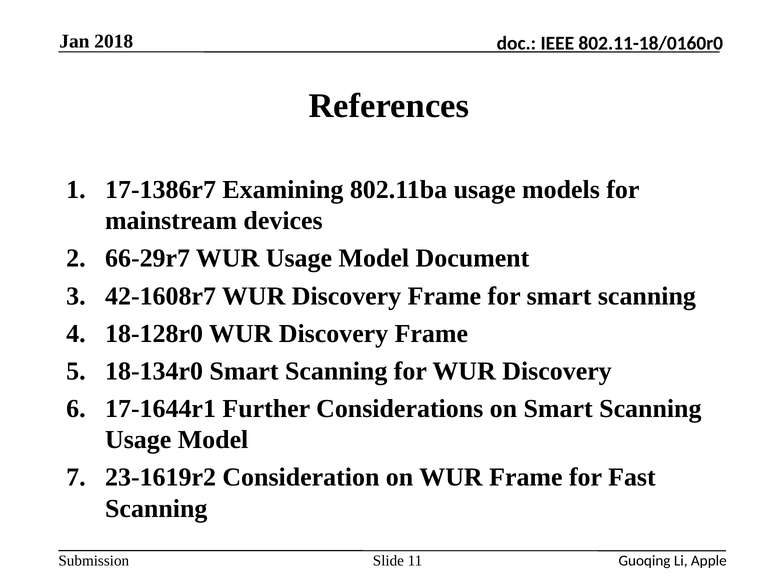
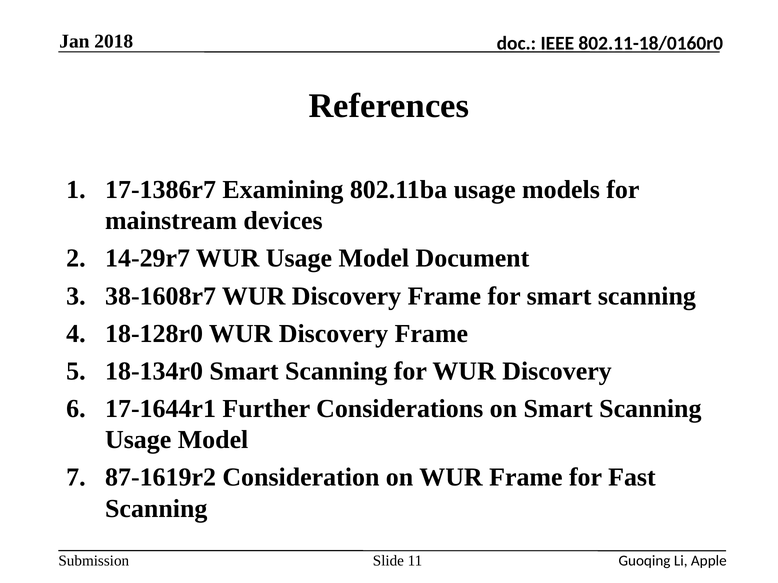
66-29r7: 66-29r7 -> 14-29r7
42-1608r7: 42-1608r7 -> 38-1608r7
23-1619r2: 23-1619r2 -> 87-1619r2
